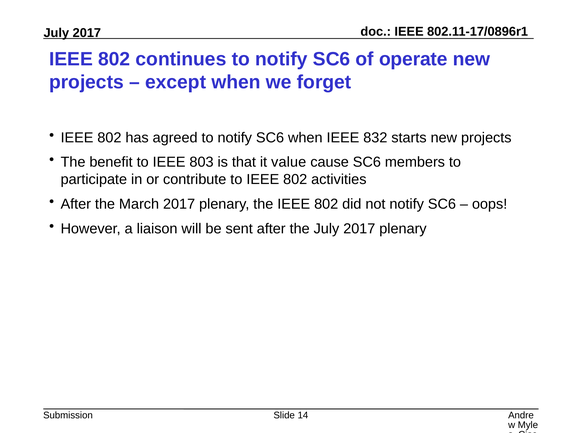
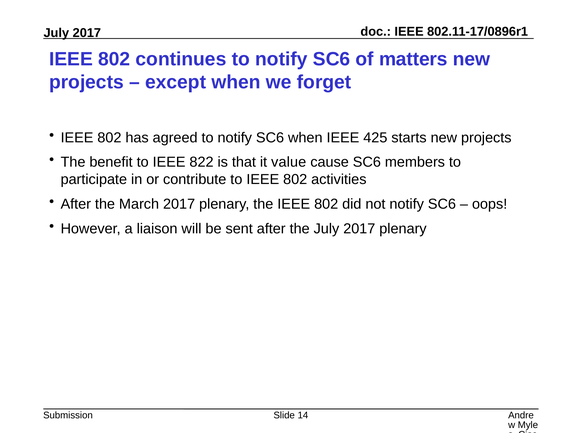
operate: operate -> matters
832: 832 -> 425
803: 803 -> 822
